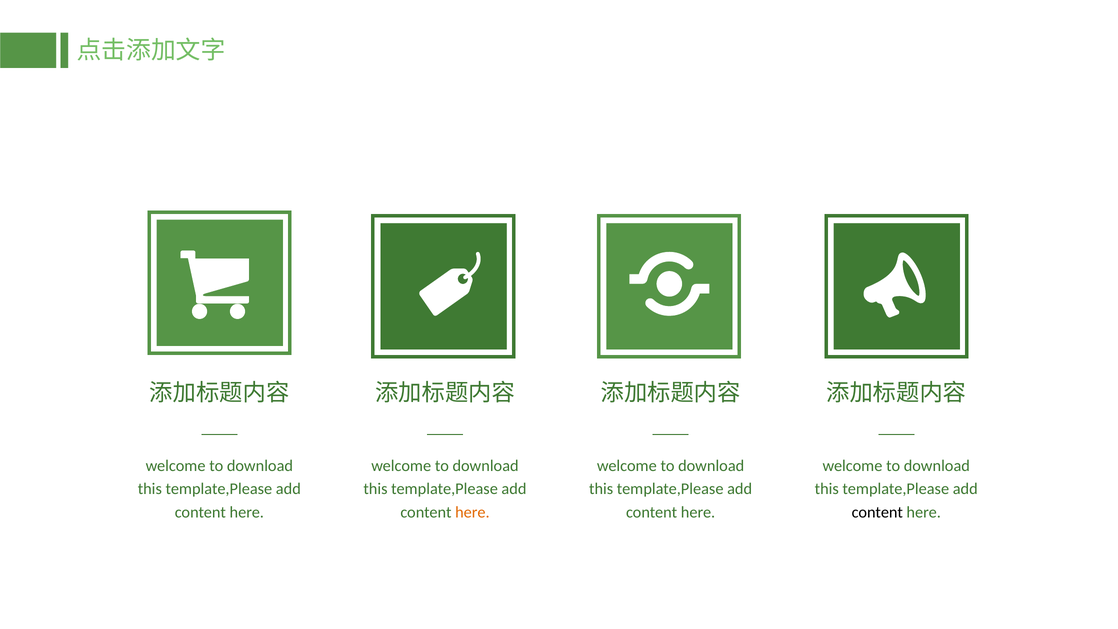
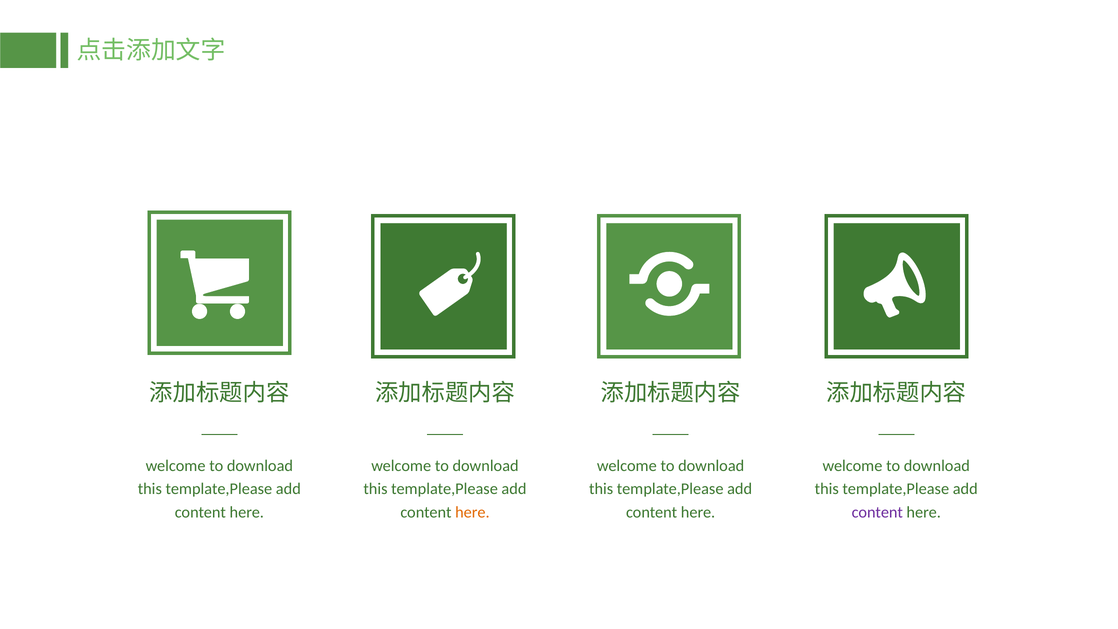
content at (877, 512) colour: black -> purple
